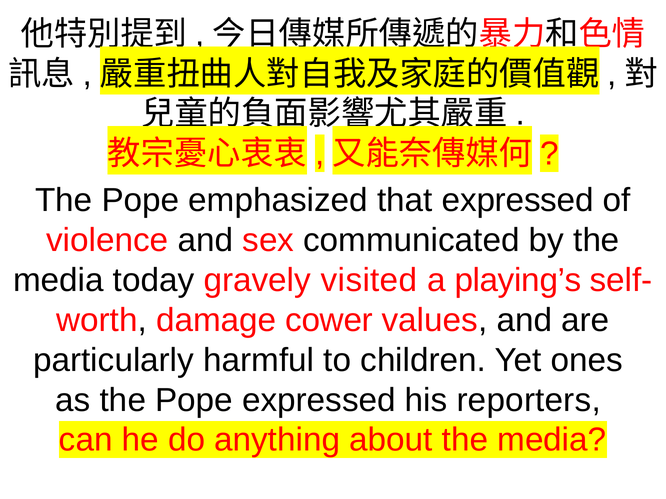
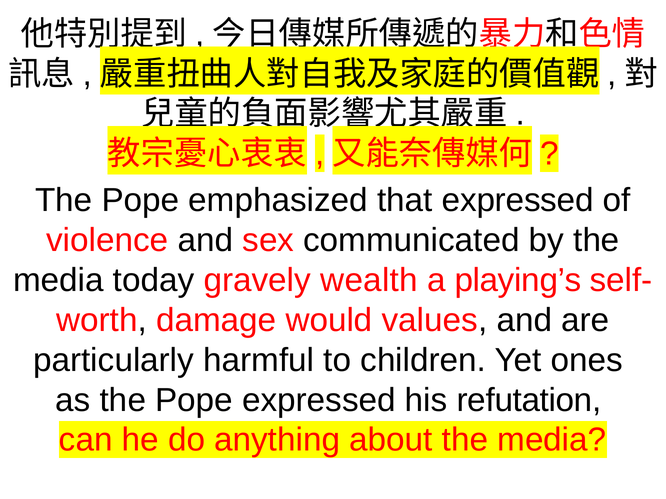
visited: visited -> wealth
cower: cower -> would
reporters: reporters -> refutation
